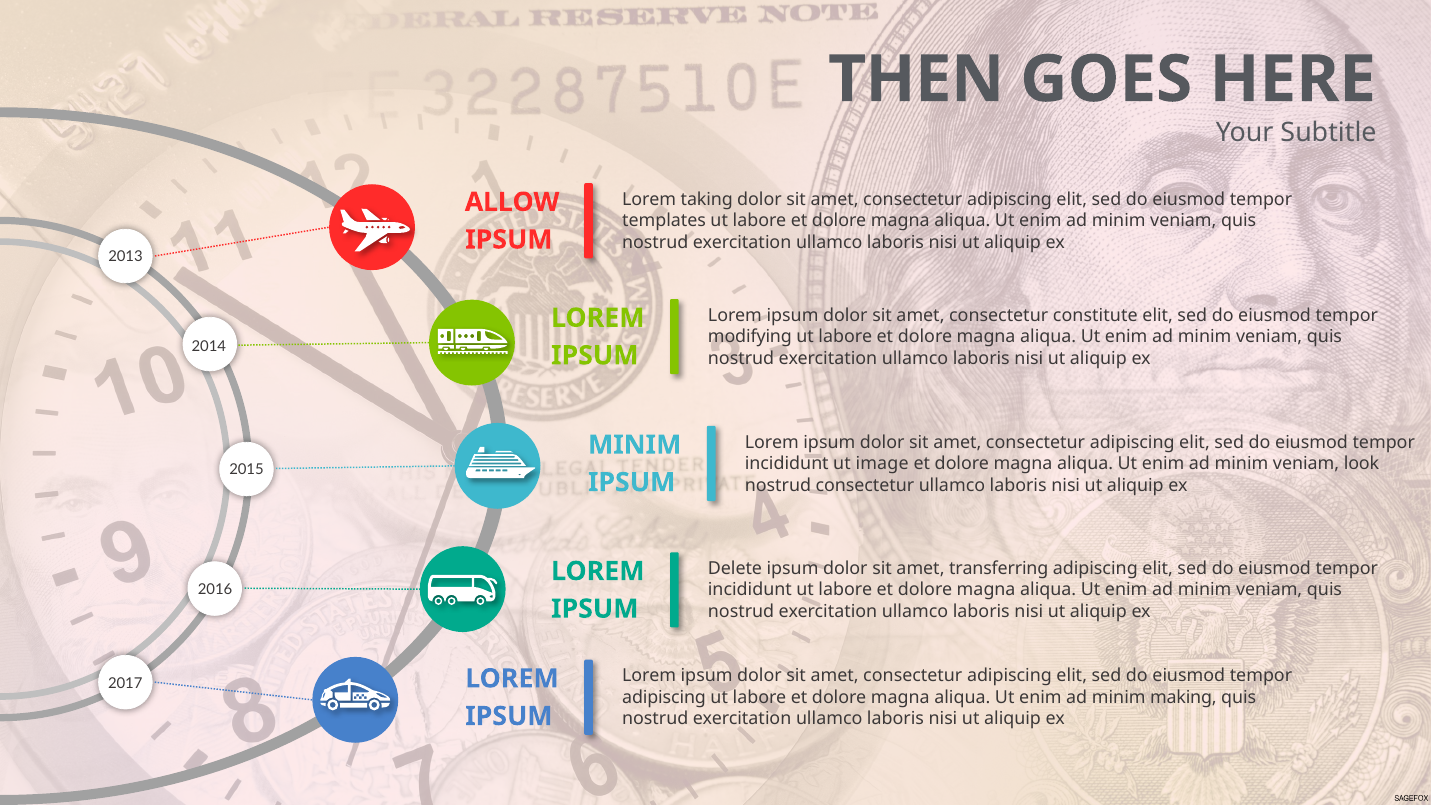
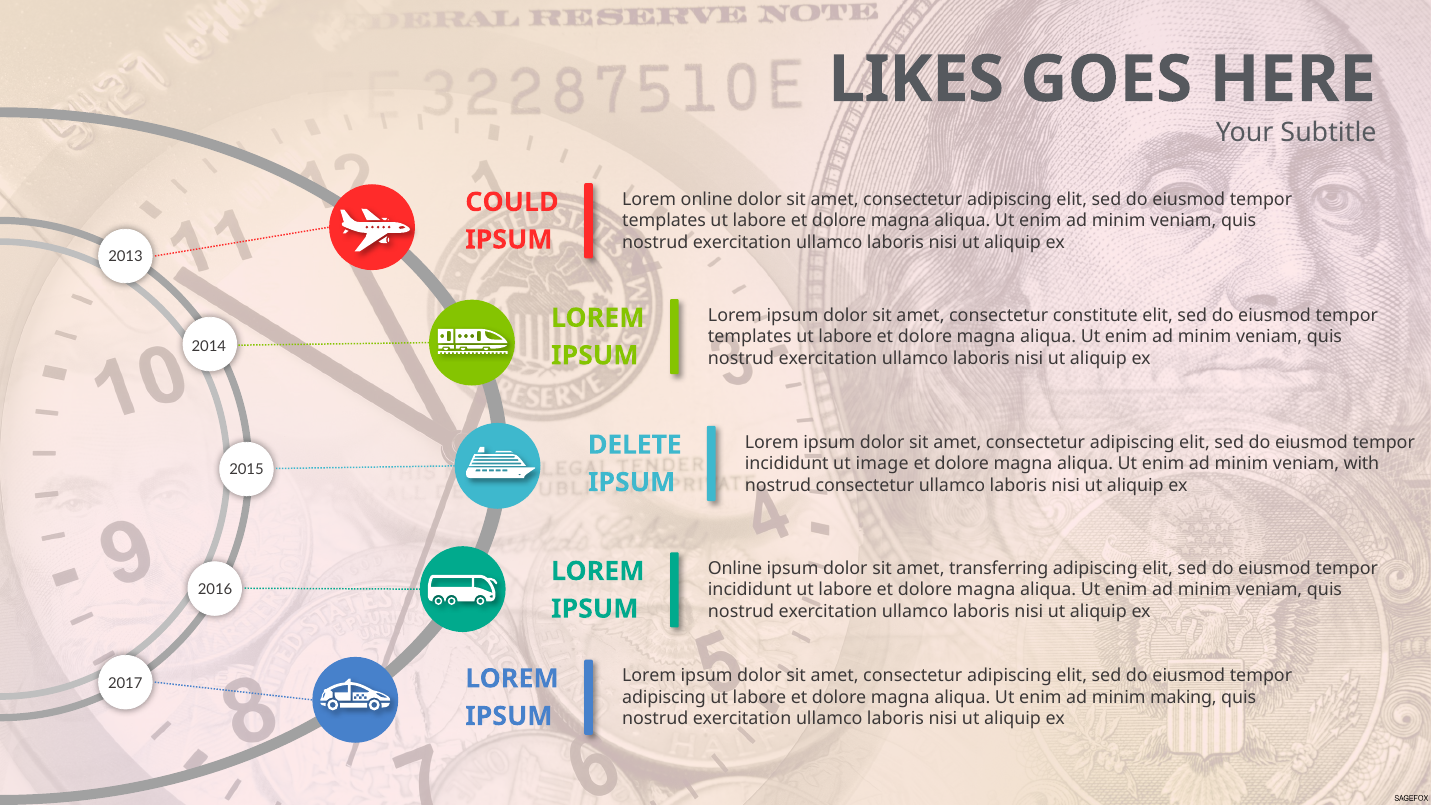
THEN: THEN -> LIKES
Lorem taking: taking -> online
ALLOW: ALLOW -> COULD
modifying at (750, 337): modifying -> templates
MINIM at (635, 445): MINIM -> DELETE
look: look -> with
Delete at (735, 569): Delete -> Online
